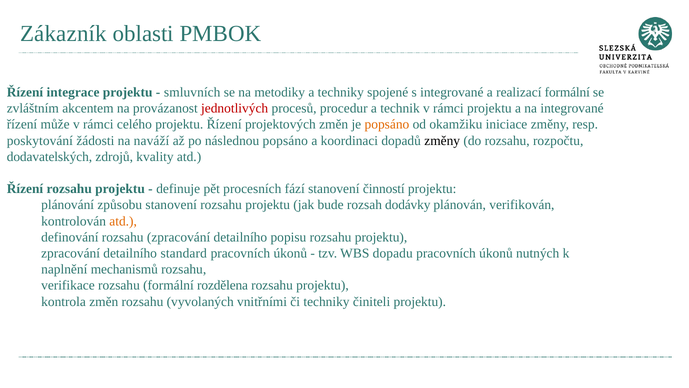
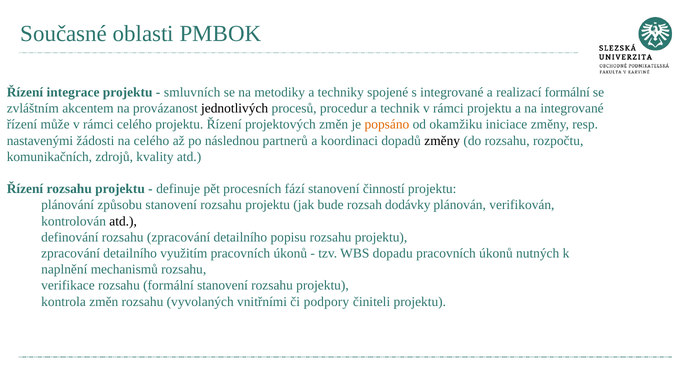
Zákazník: Zákazník -> Současné
jednotlivých colour: red -> black
poskytování: poskytování -> nastavenými
na naváží: naváží -> celého
následnou popsáno: popsáno -> partnerů
dodavatelských: dodavatelských -> komunikačních
atd at (123, 221) colour: orange -> black
standard: standard -> využitím
formální rozdělena: rozdělena -> stanovení
či techniky: techniky -> podpory
